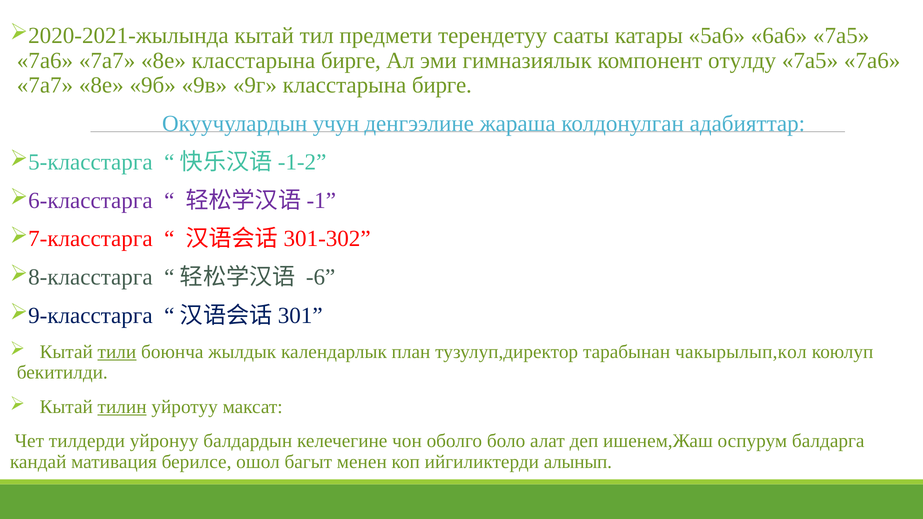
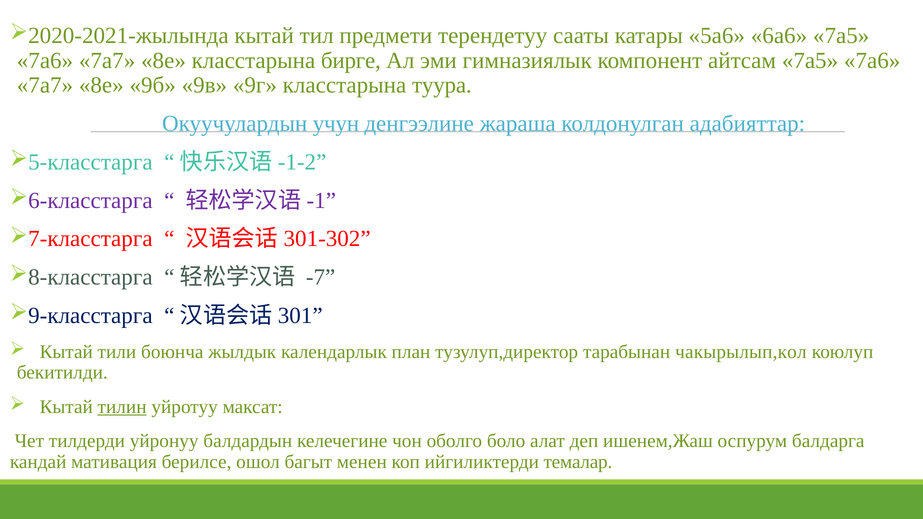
отулду: отулду -> айтсам
9г класстарына бирге: бирге -> туура
-6: -6 -> -7
тили underline: present -> none
алынып: алынып -> темалар
